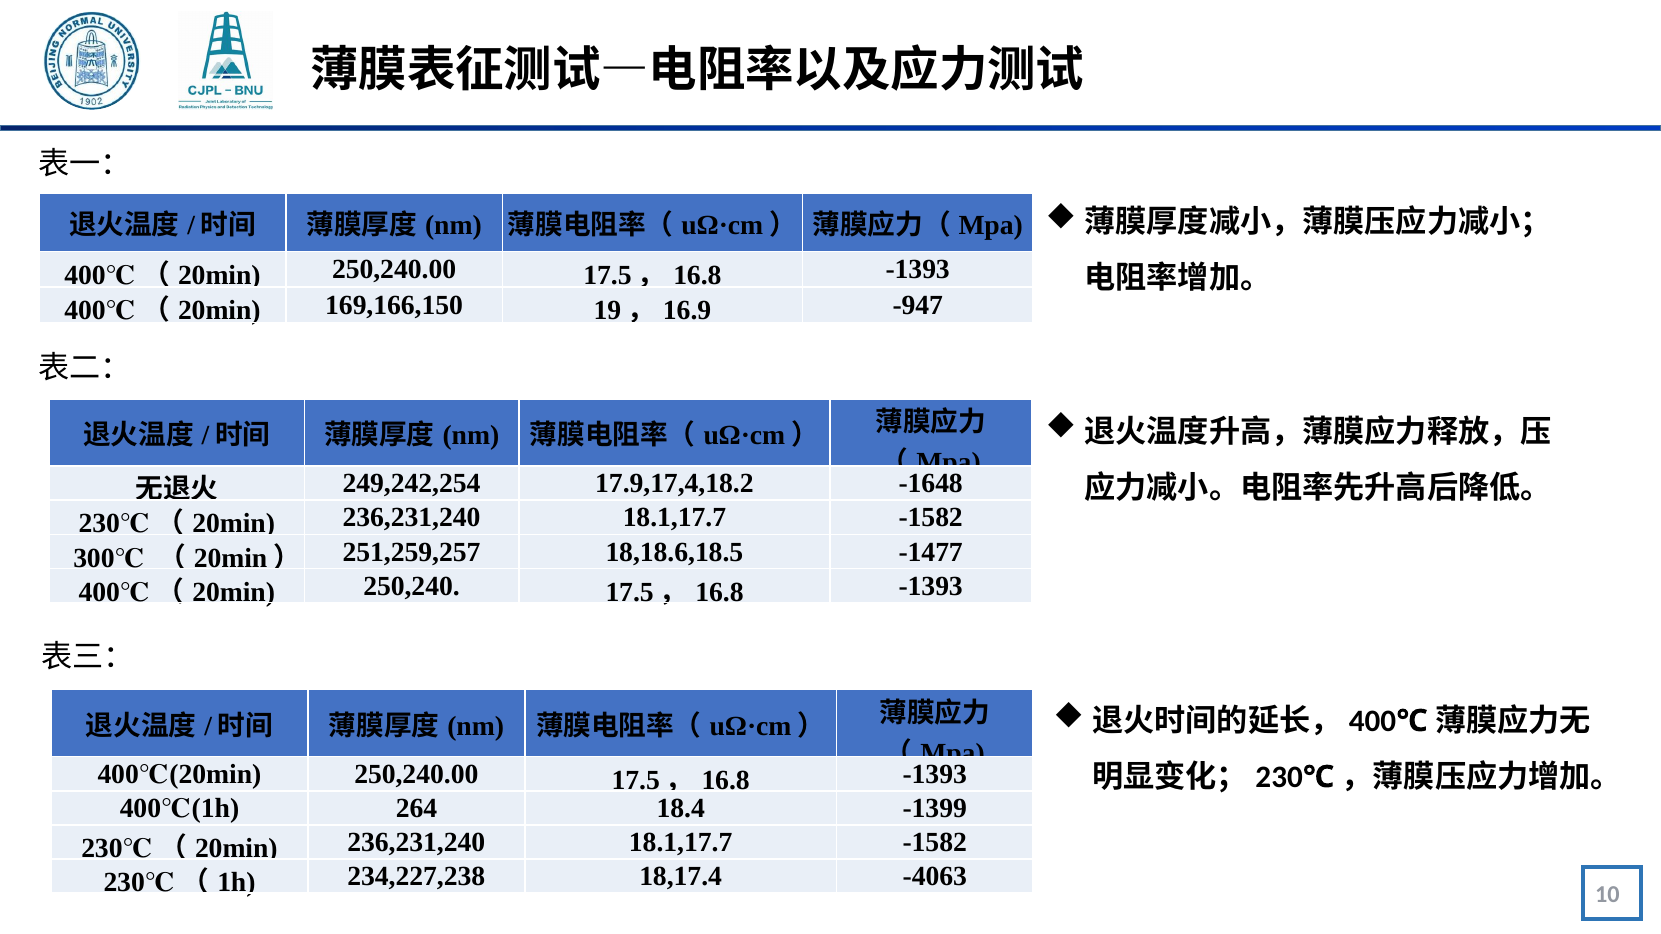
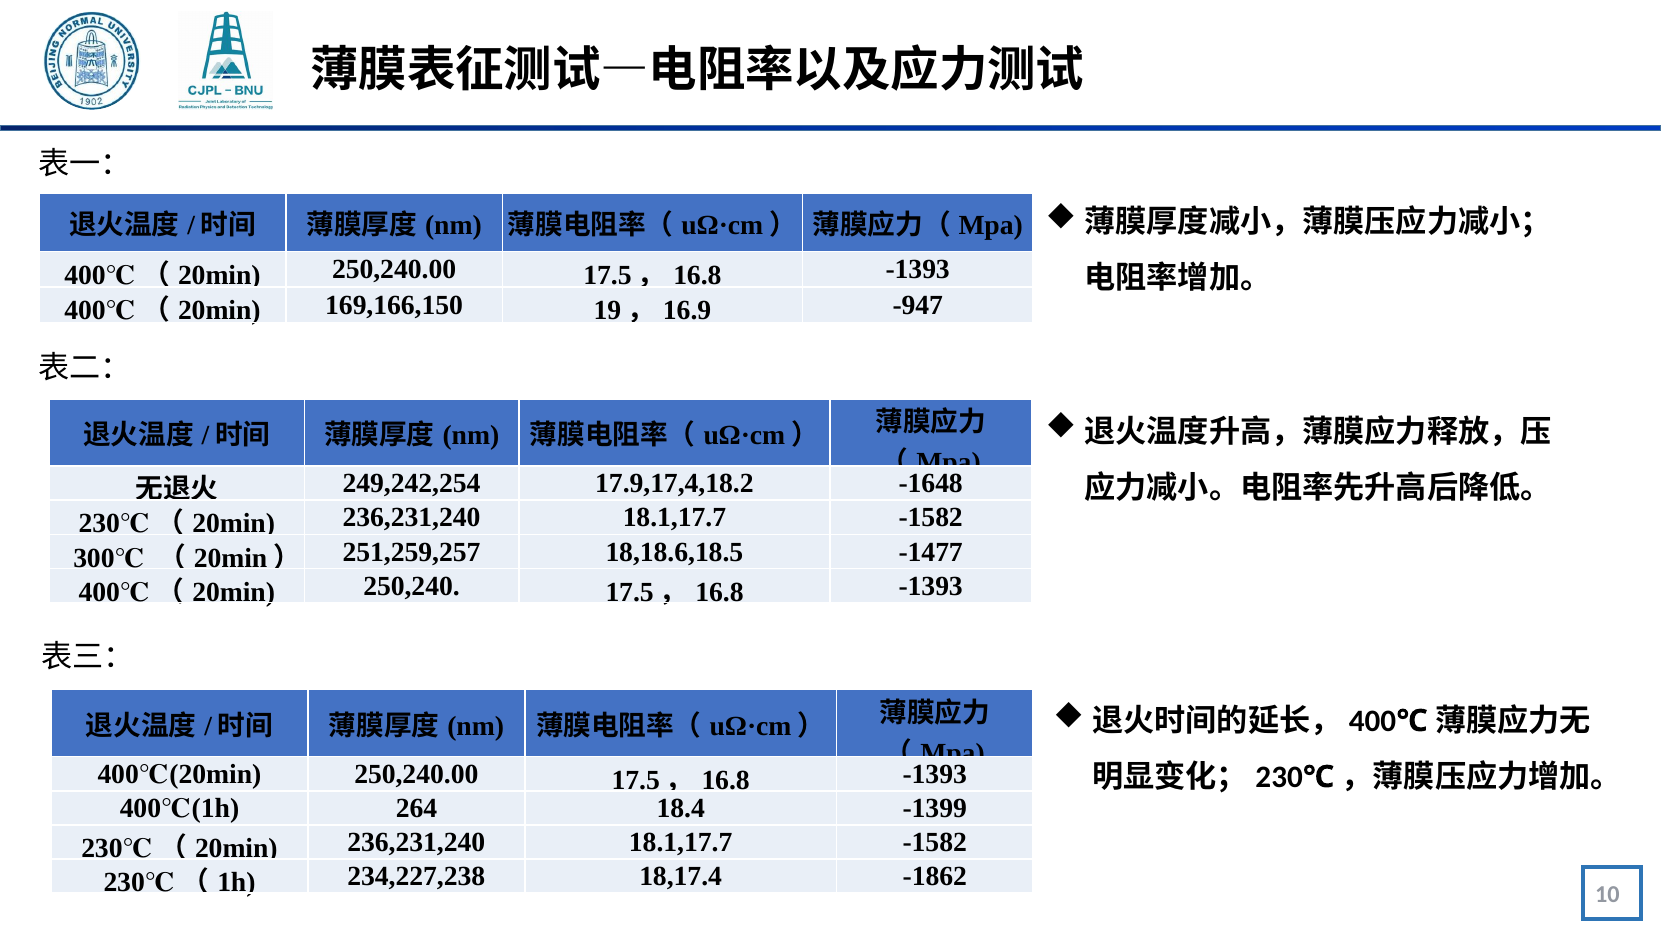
-4063: -4063 -> -1862
